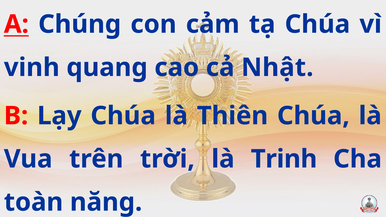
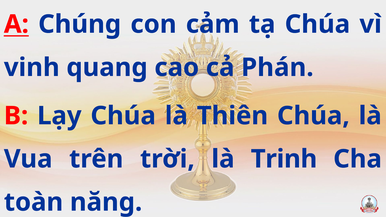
Nhật: Nhật -> Phán
